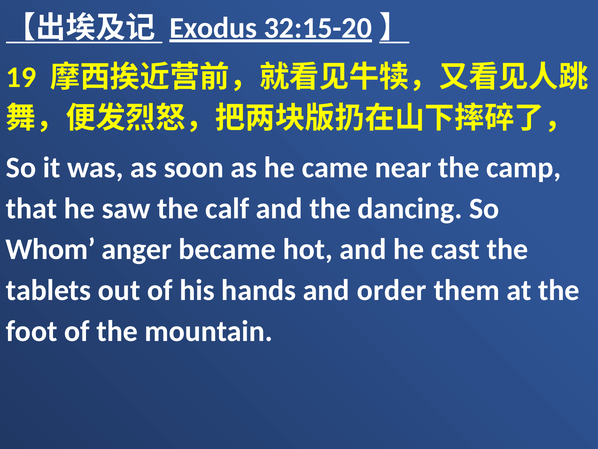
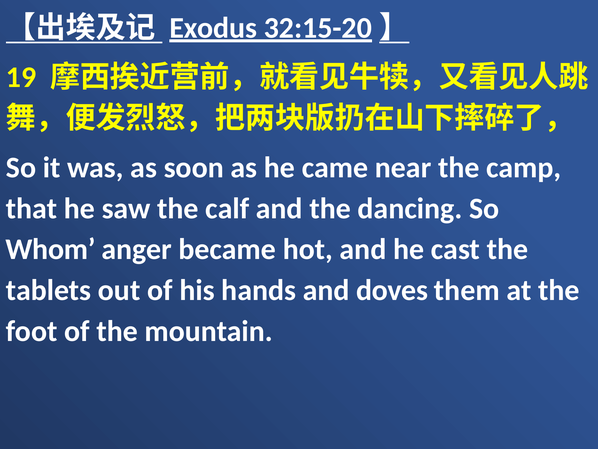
order: order -> doves
